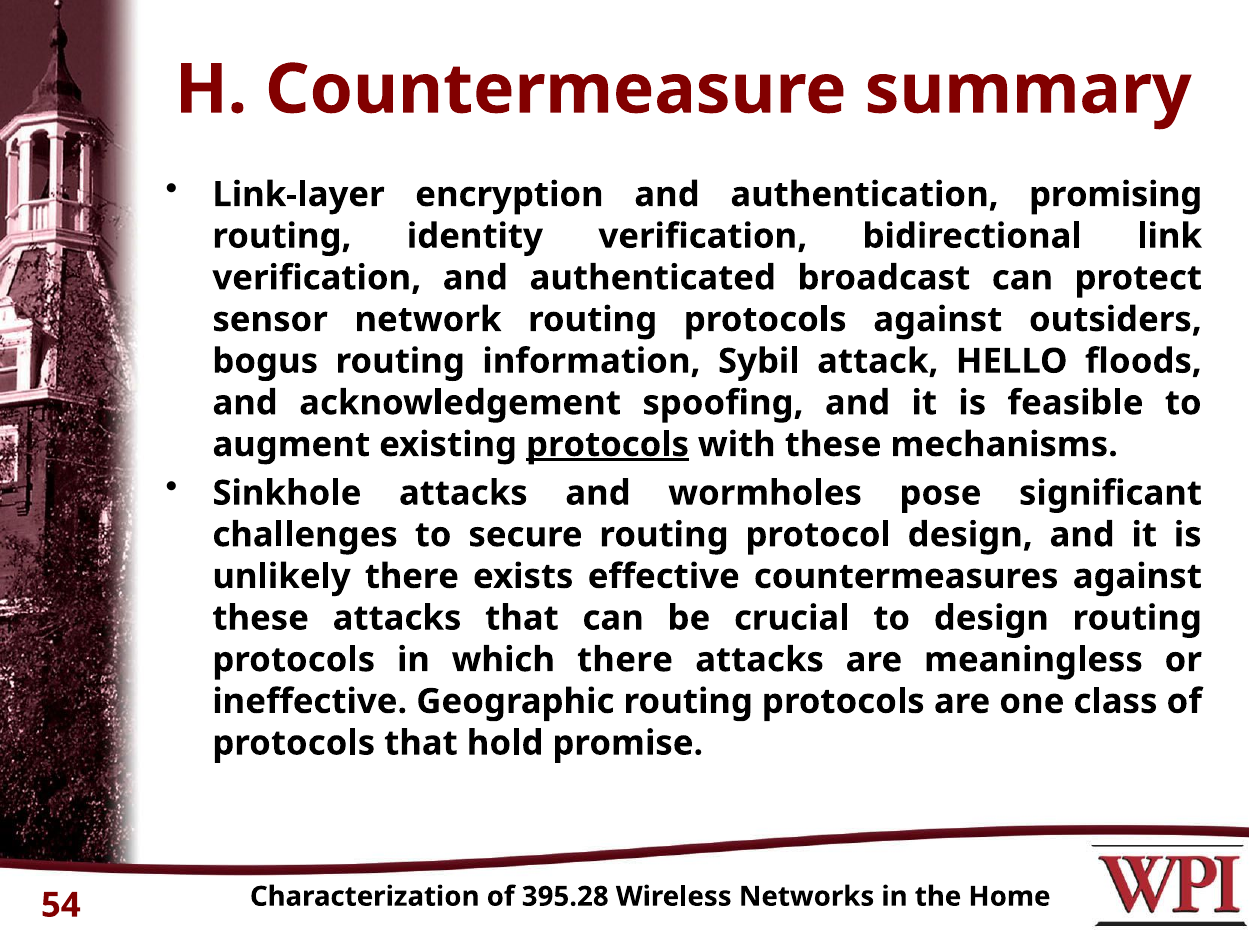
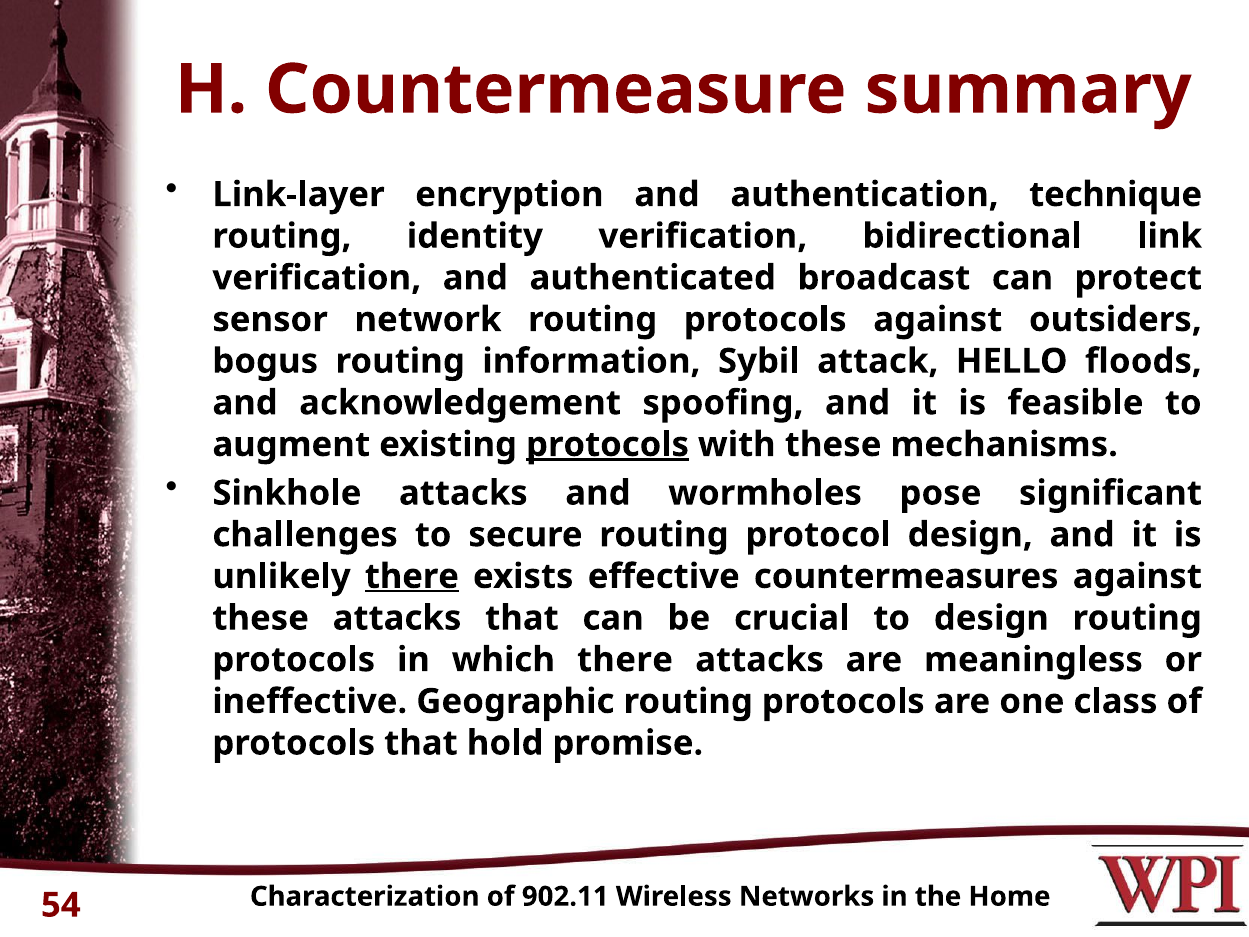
promising: promising -> technique
there at (412, 576) underline: none -> present
395.28: 395.28 -> 902.11
